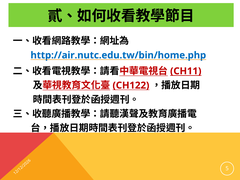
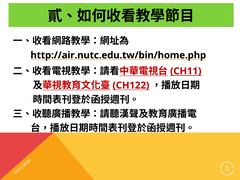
http://air.nutc.edu.tw/bin/home.php colour: blue -> black
